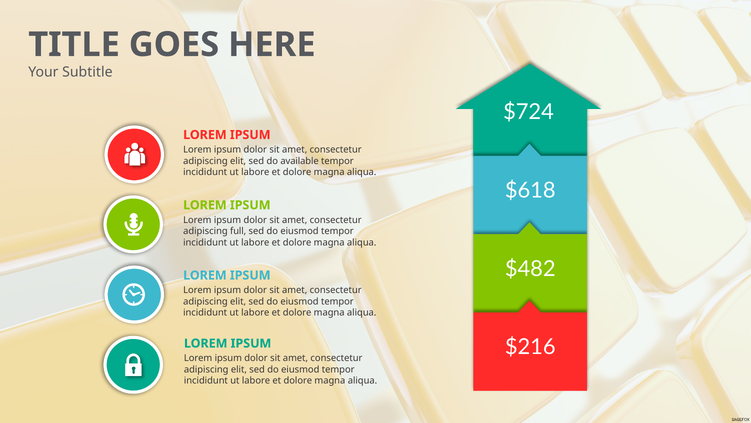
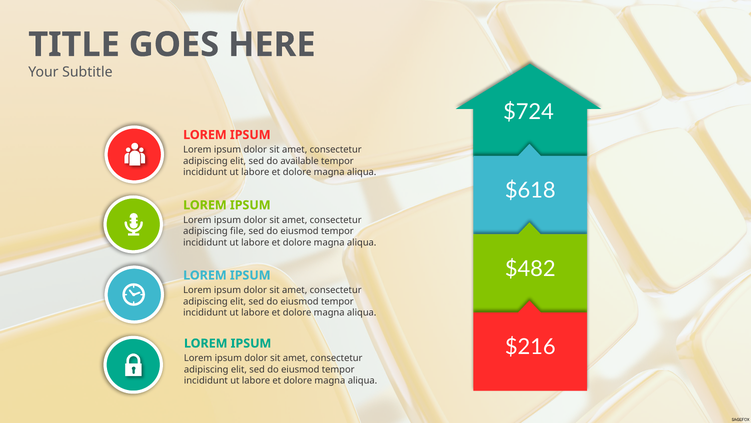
full: full -> file
